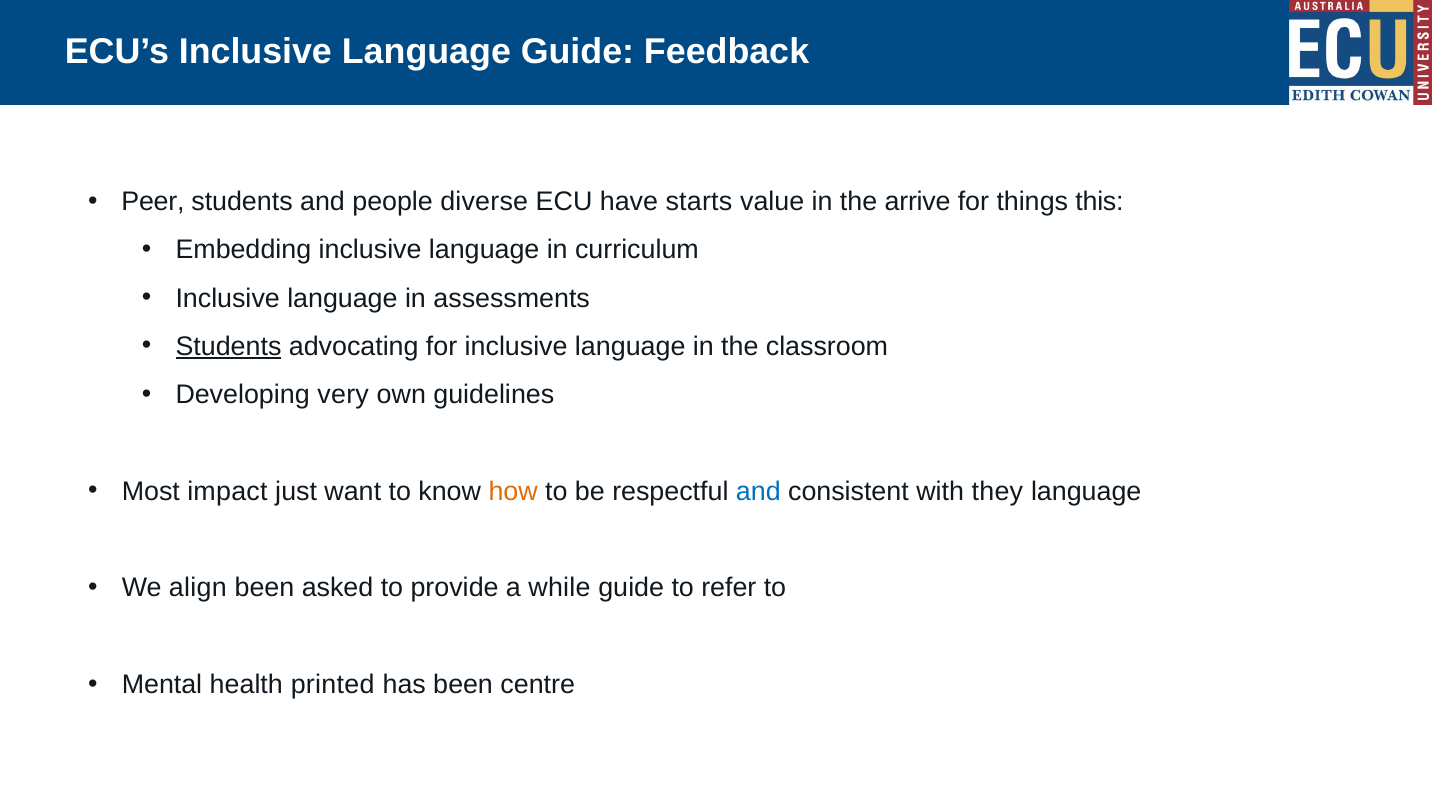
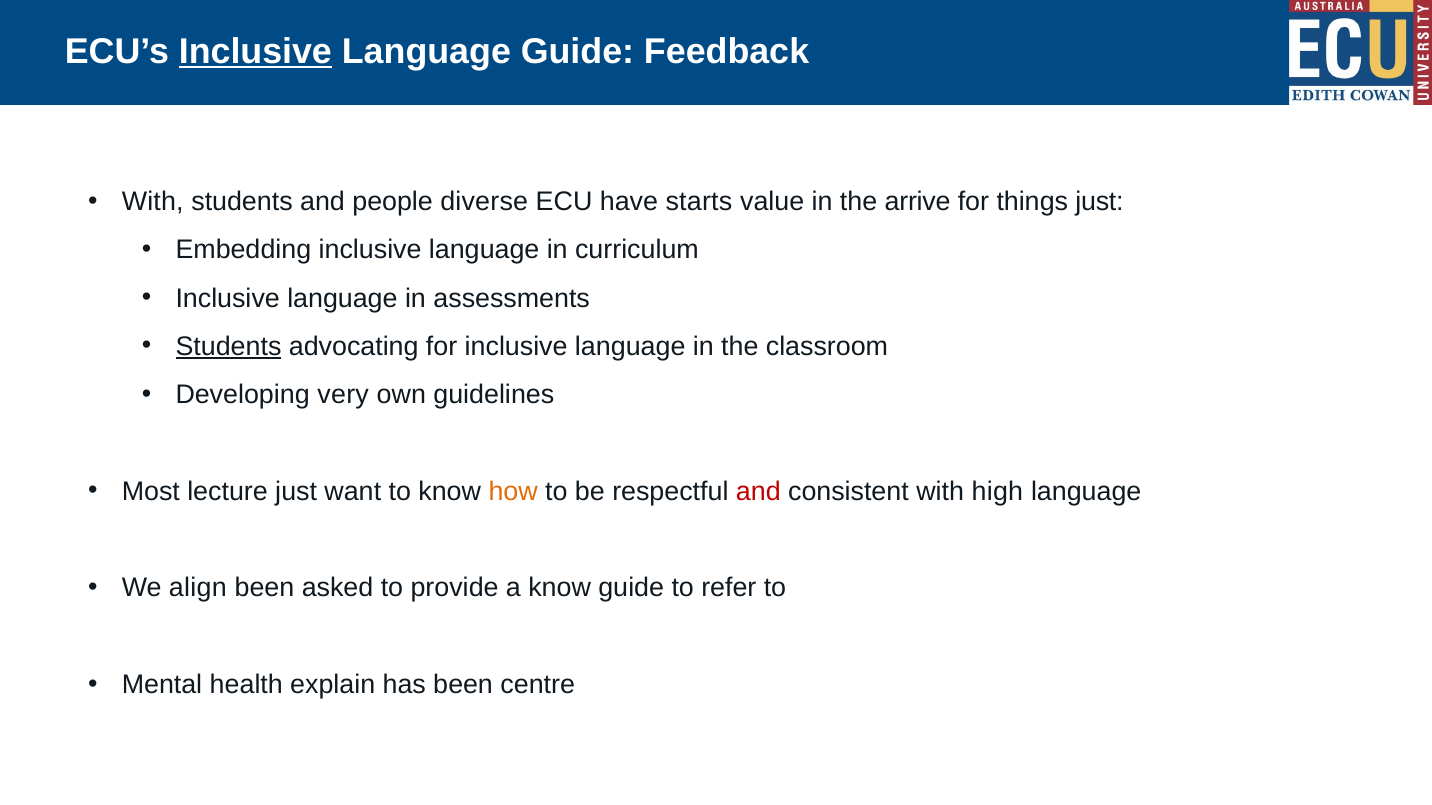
Inclusive at (255, 52) underline: none -> present
Peer at (153, 202): Peer -> With
things this: this -> just
impact: impact -> lecture
and at (758, 492) colour: blue -> red
they: they -> high
a while: while -> know
printed: printed -> explain
